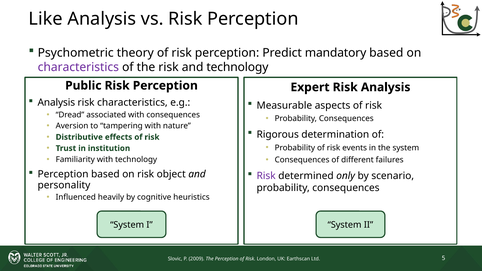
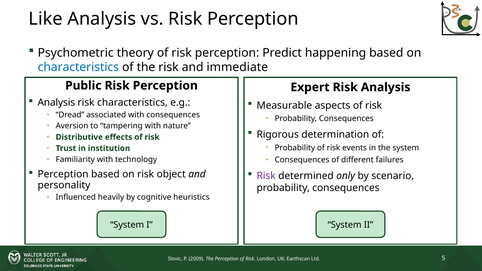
mandatory: mandatory -> happening
characteristics at (78, 67) colour: purple -> blue
and technology: technology -> immediate
